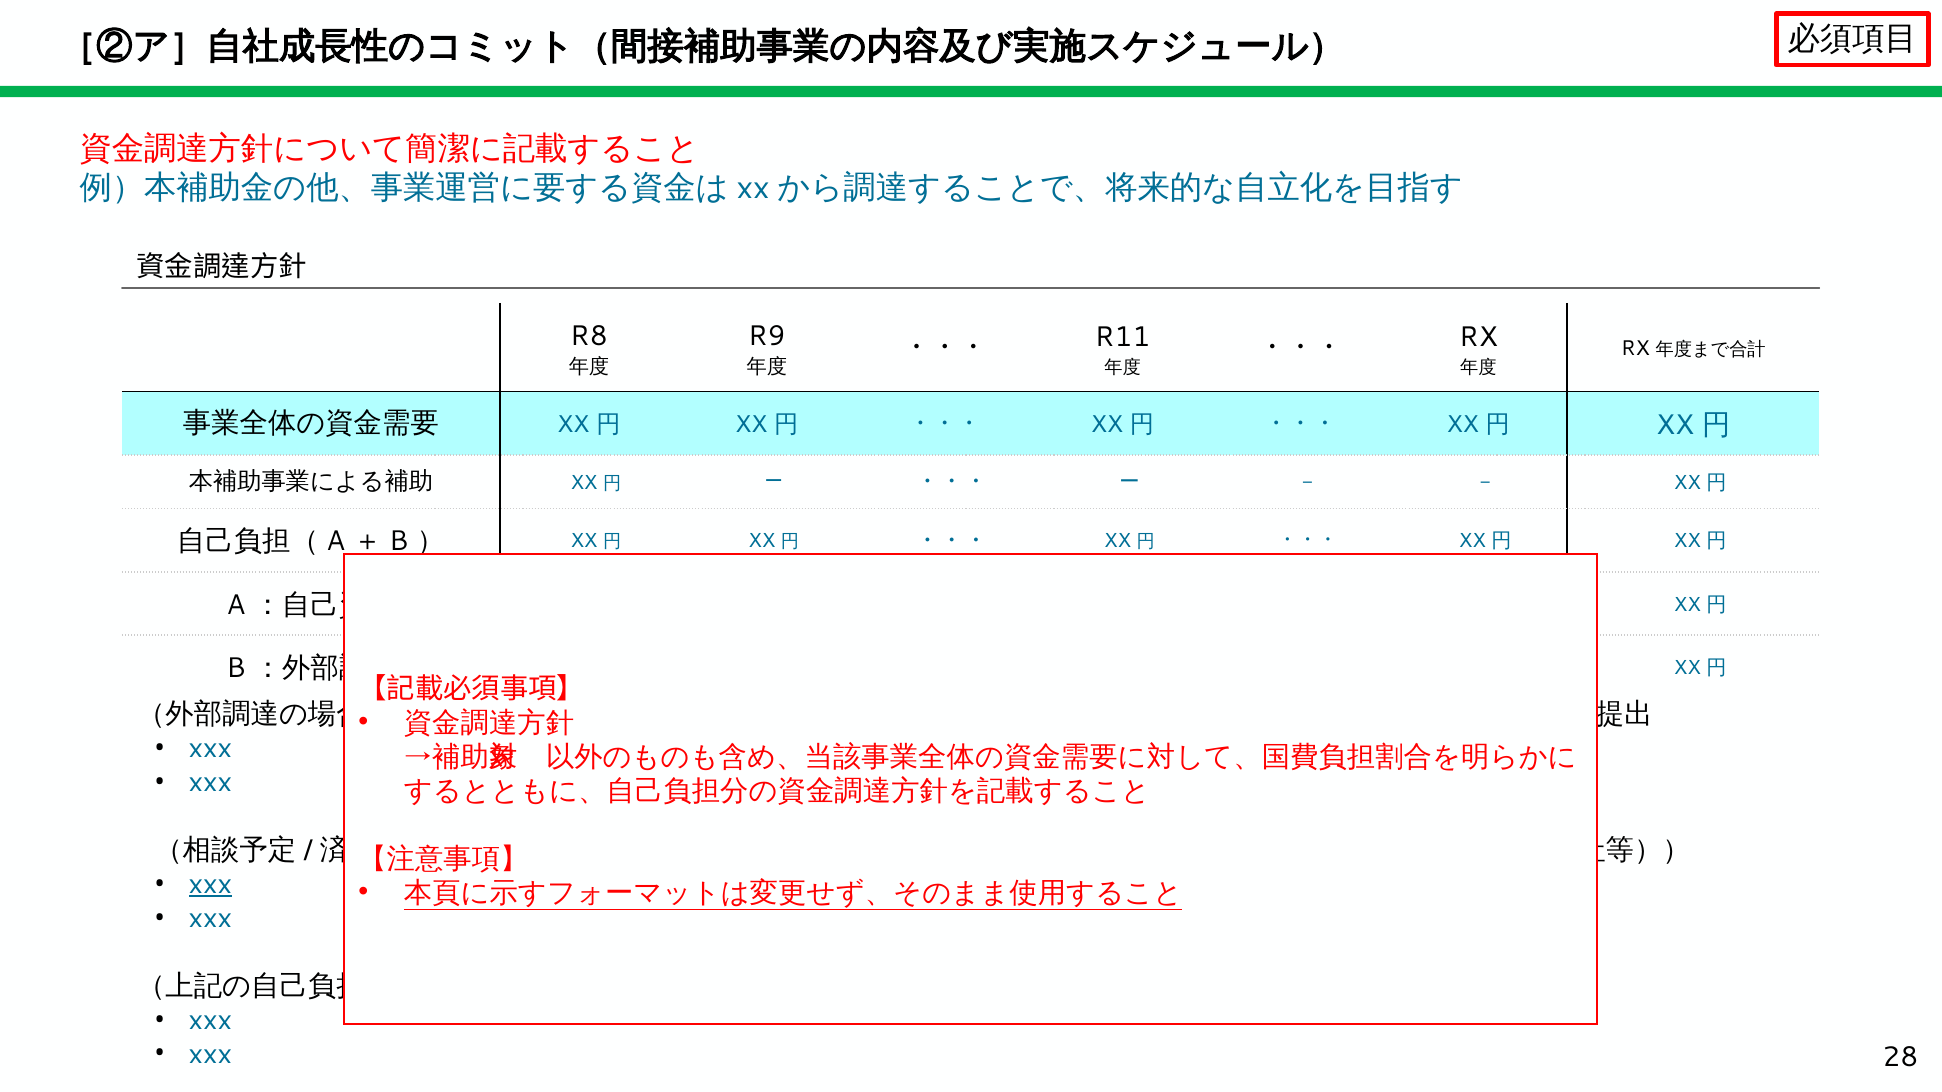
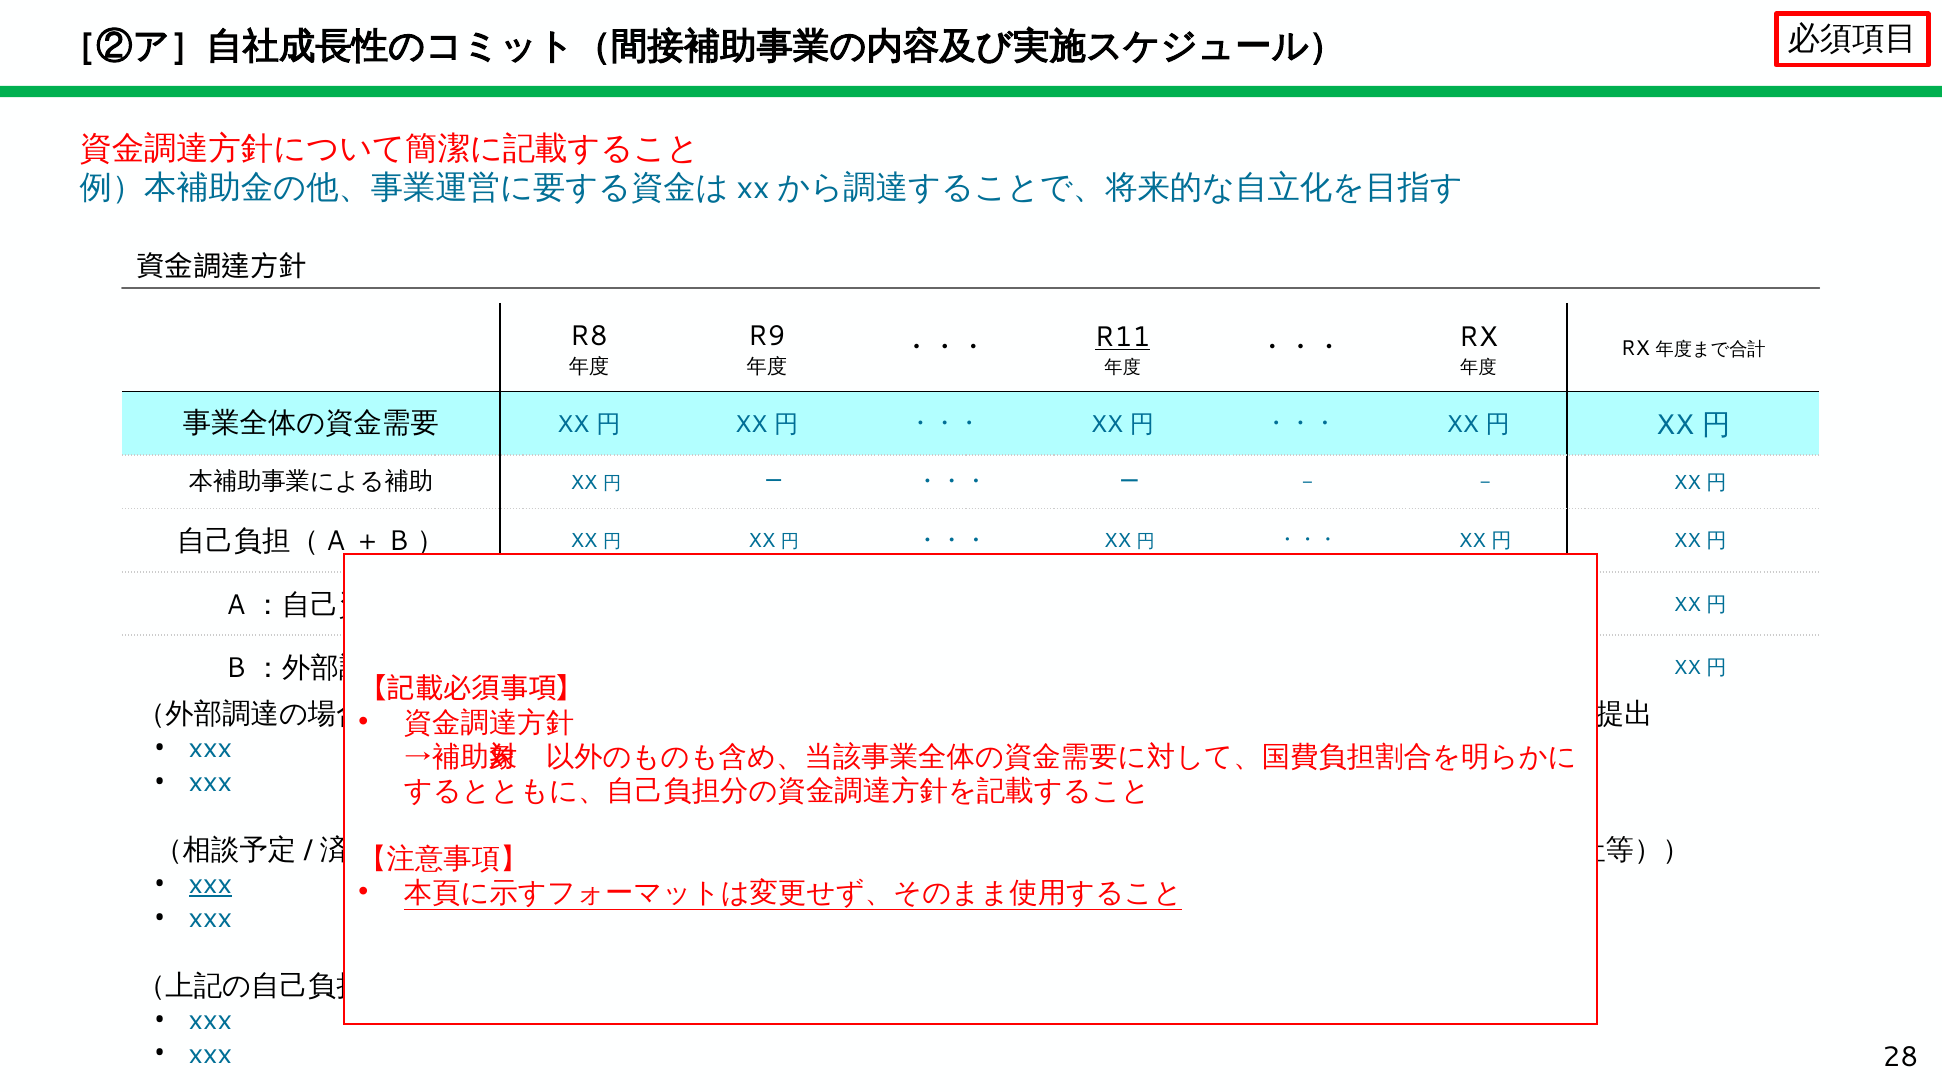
R11 underline: none -> present
